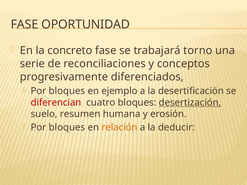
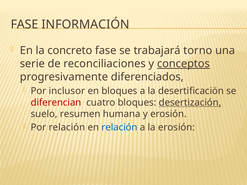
OPORTUNIDAD: OPORTUNIDAD -> INFORMACIÓN
conceptos underline: none -> present
bloques at (67, 91): bloques -> inclusor
en ejemplo: ejemplo -> bloques
bloques at (67, 128): bloques -> relación
relación at (119, 128) colour: orange -> blue
la deducir: deducir -> erosión
